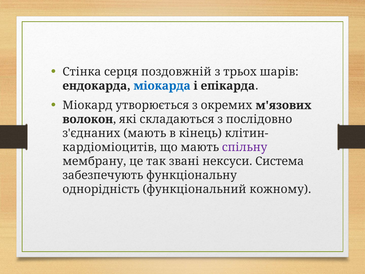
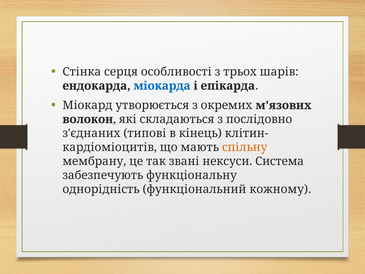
поздовжній: поздовжній -> особливості
з'єднаних мають: мають -> типові
спільну colour: purple -> orange
